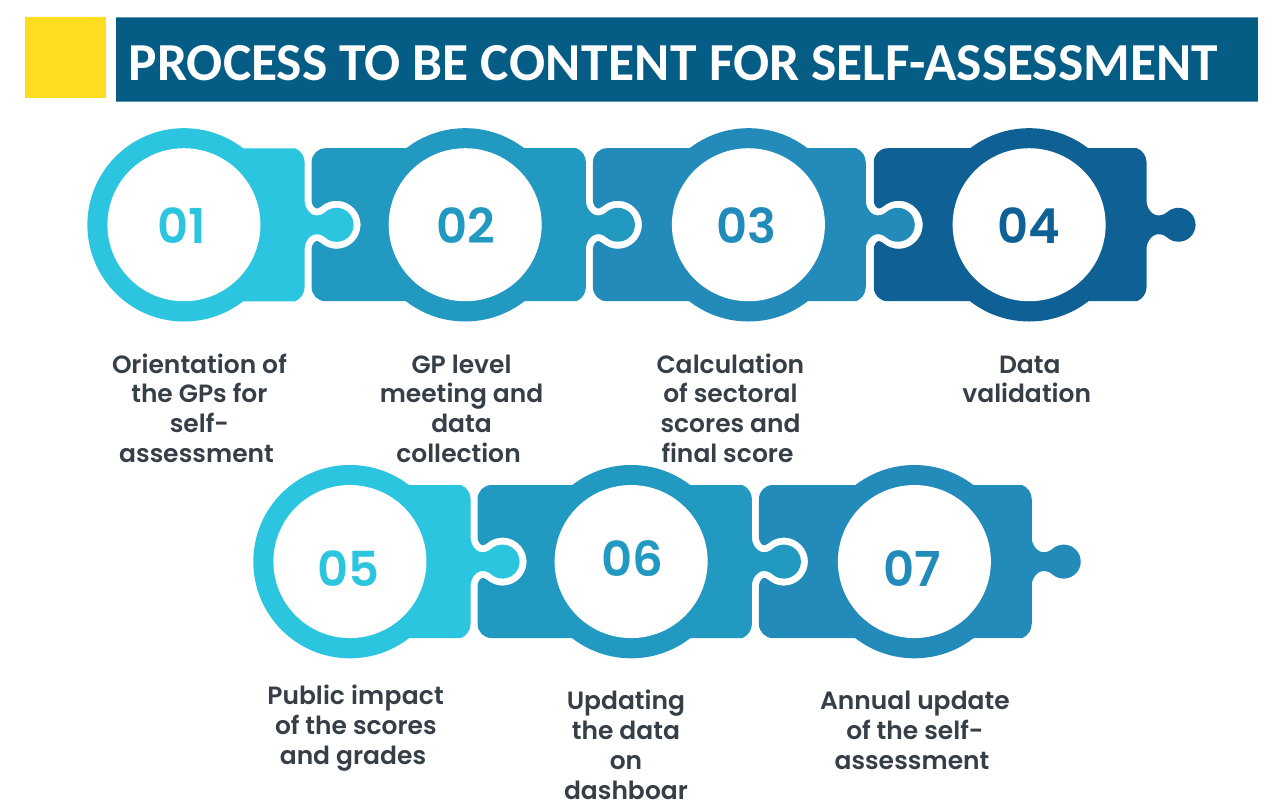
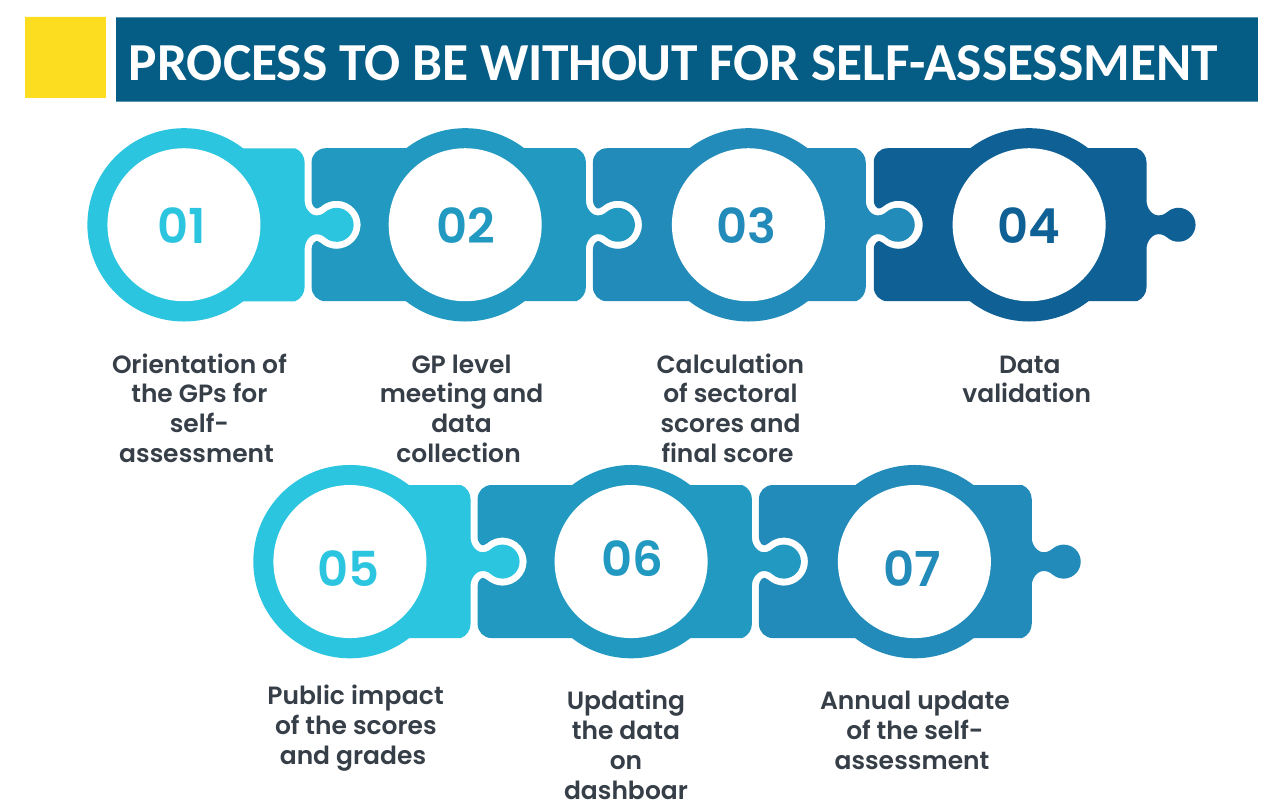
CONTENT: CONTENT -> WITHOUT
